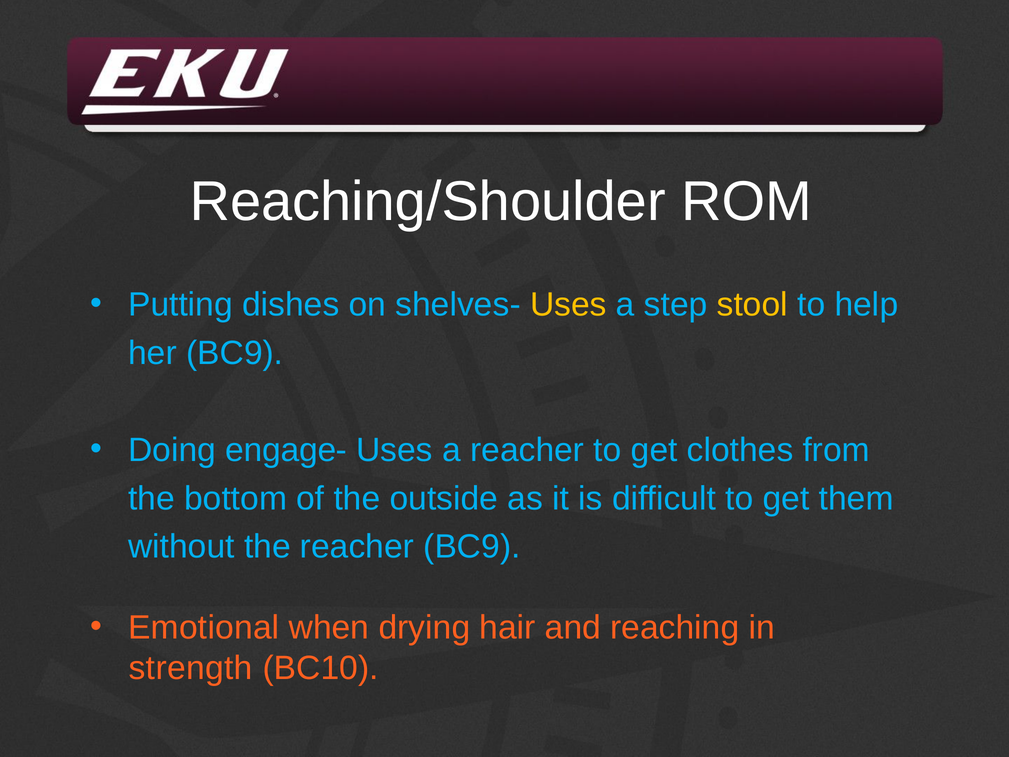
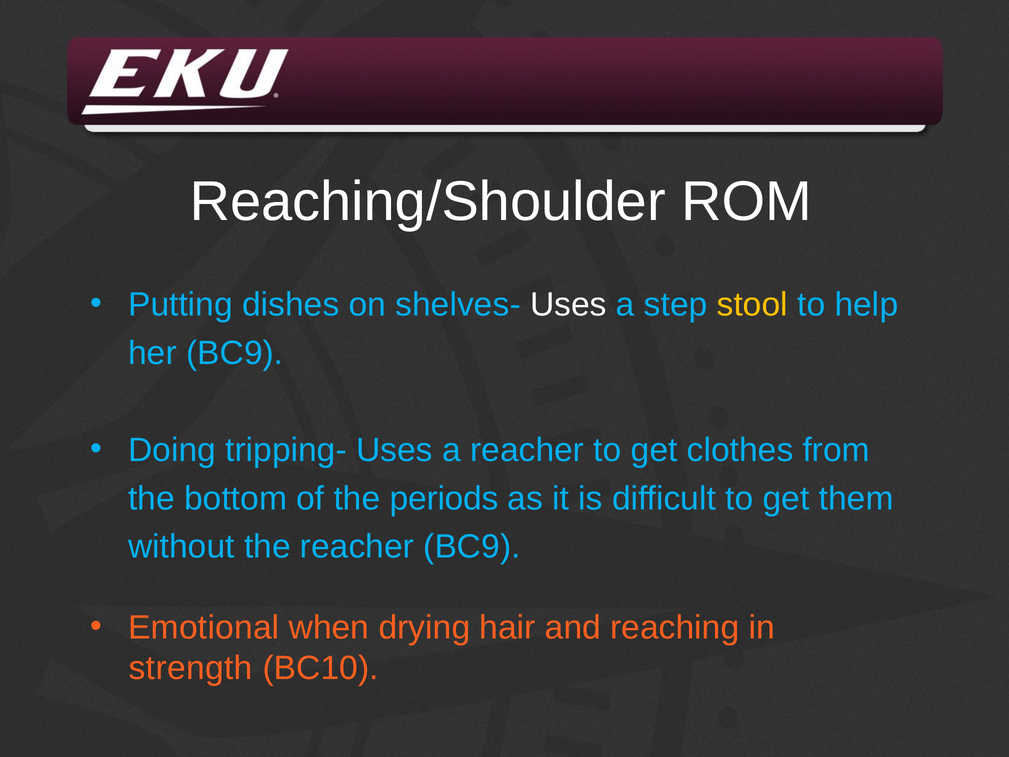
Uses at (568, 305) colour: yellow -> white
engage-: engage- -> tripping-
outside: outside -> periods
